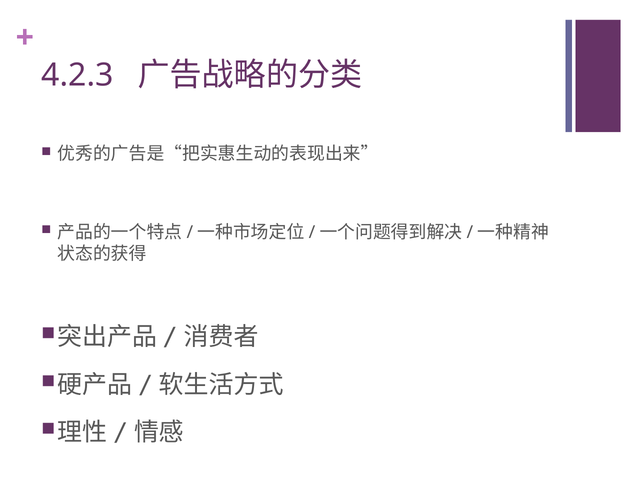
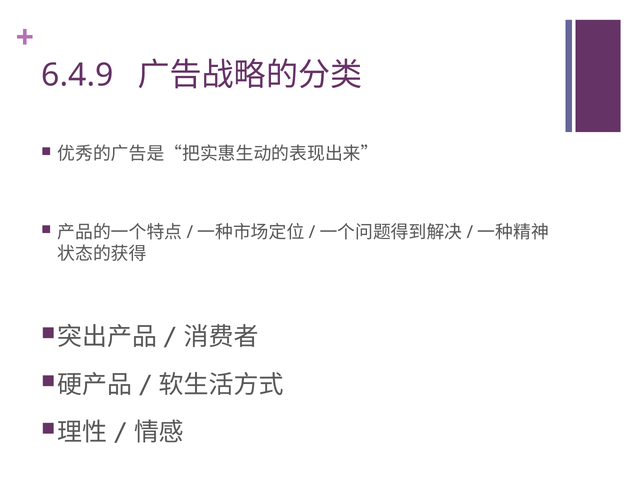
4.2.3: 4.2.3 -> 6.4.9
